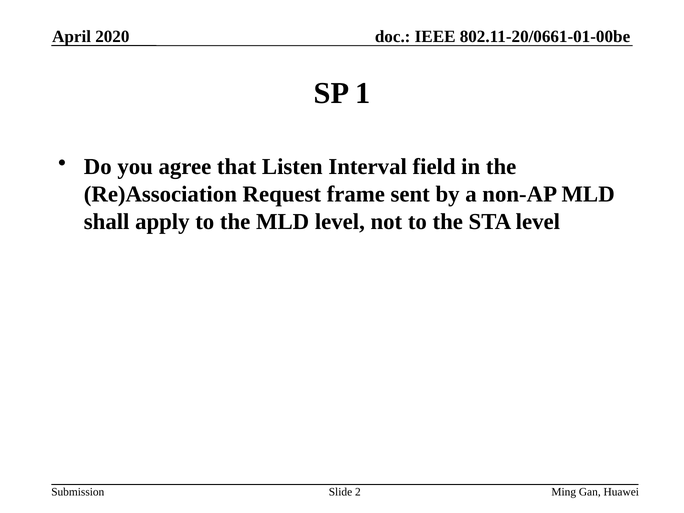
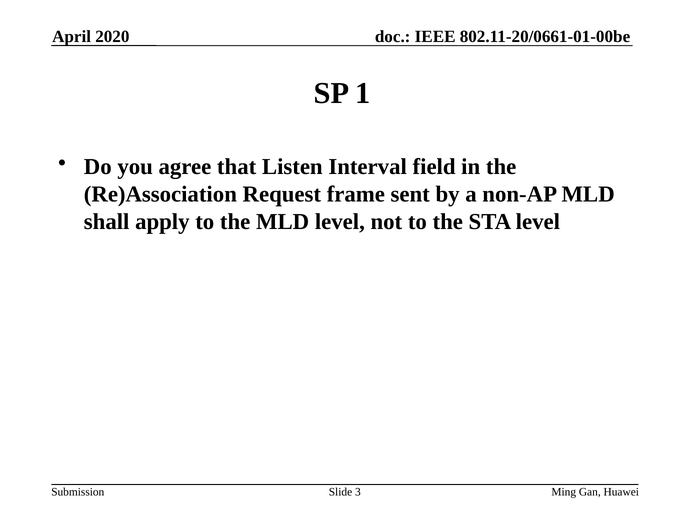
2: 2 -> 3
